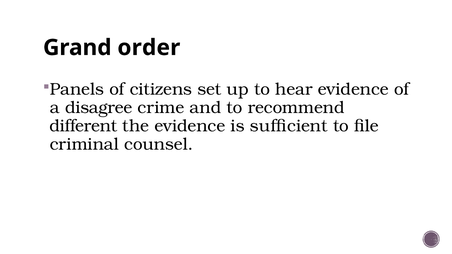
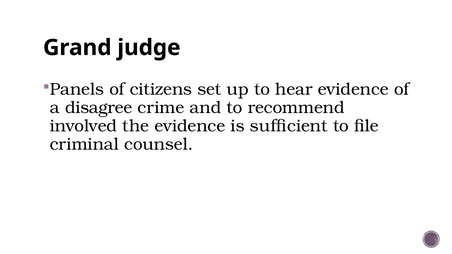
order: order -> judge
different: different -> involved
